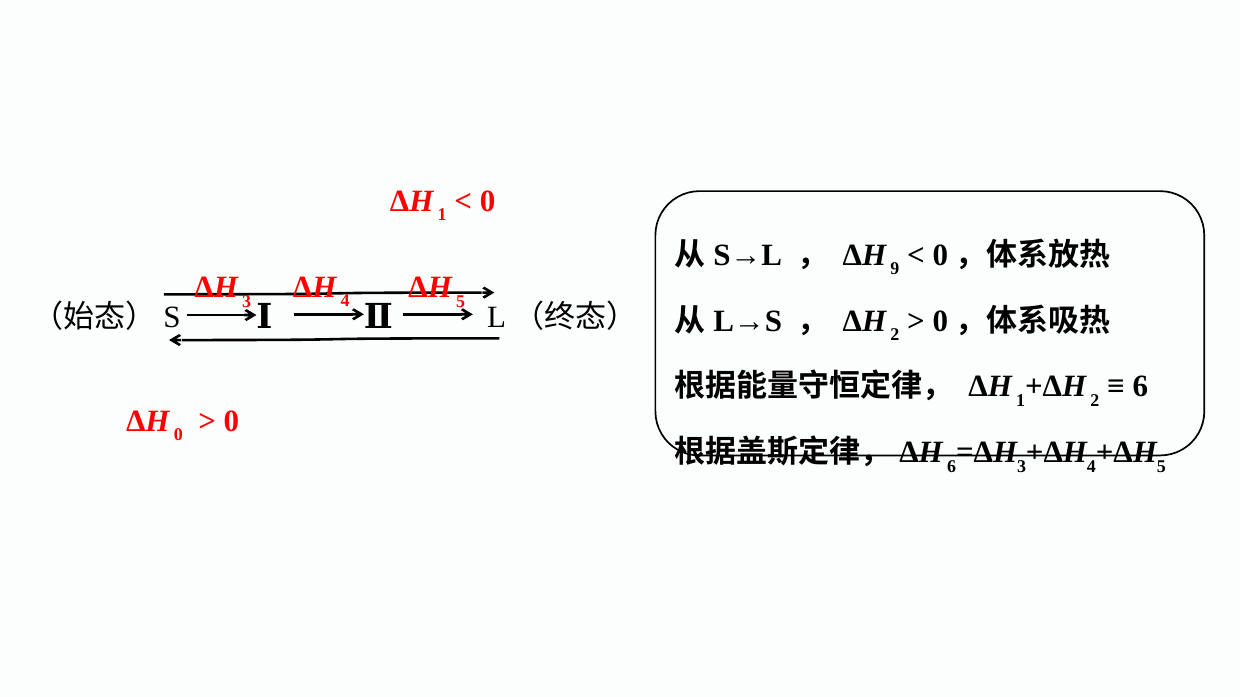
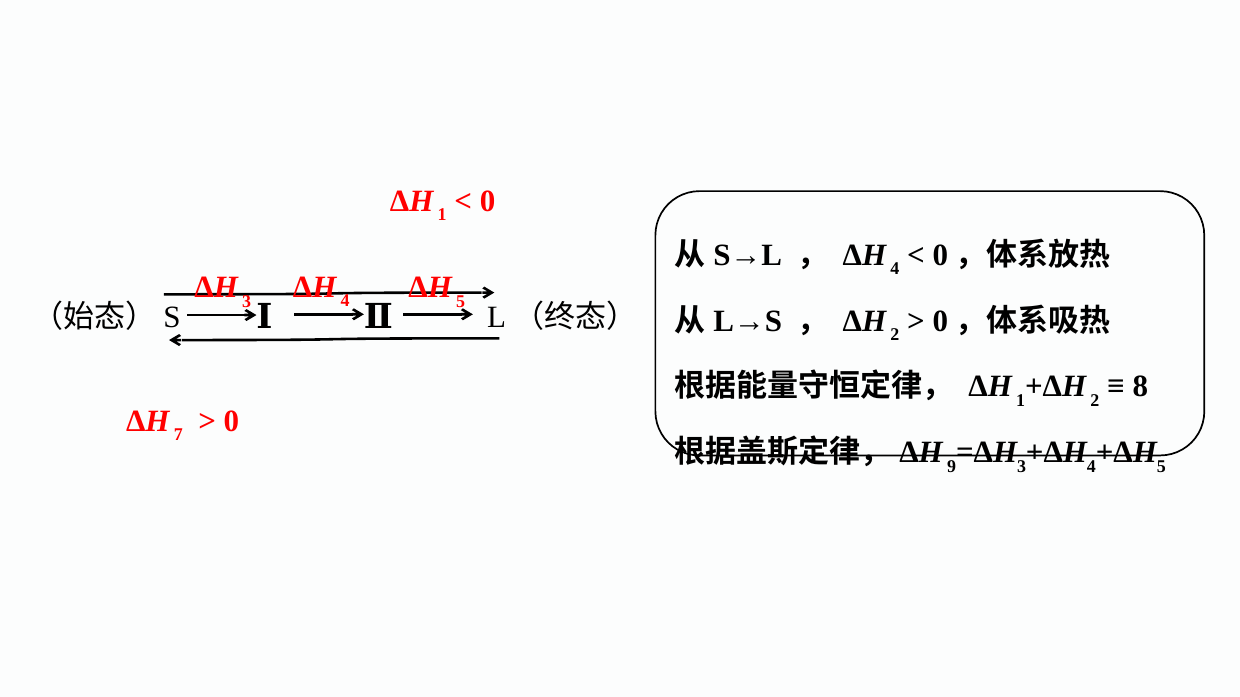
9 at (895, 269): 9 -> 4
6 at (1140, 387): 6 -> 8
ΔH 0: 0 -> 7
6 at (952, 466): 6 -> 9
